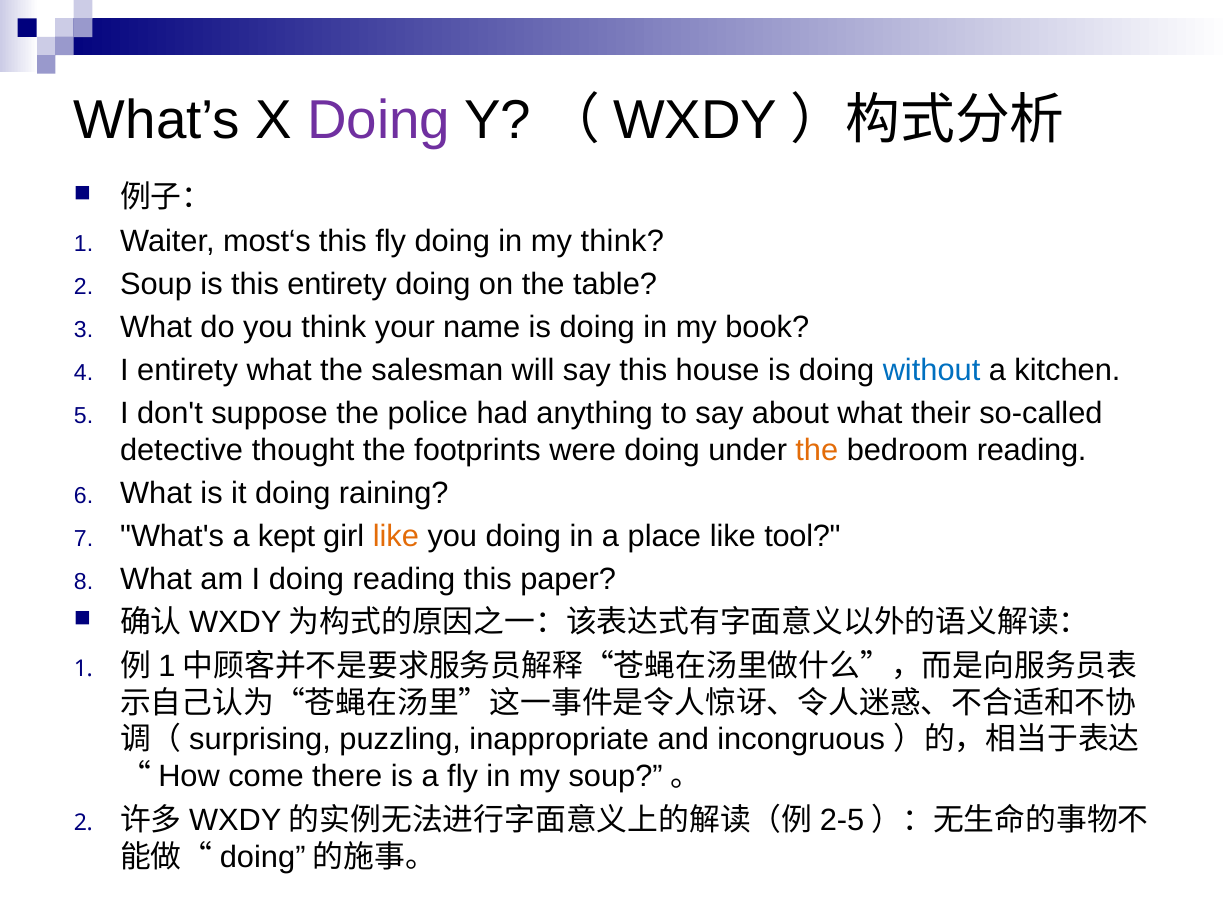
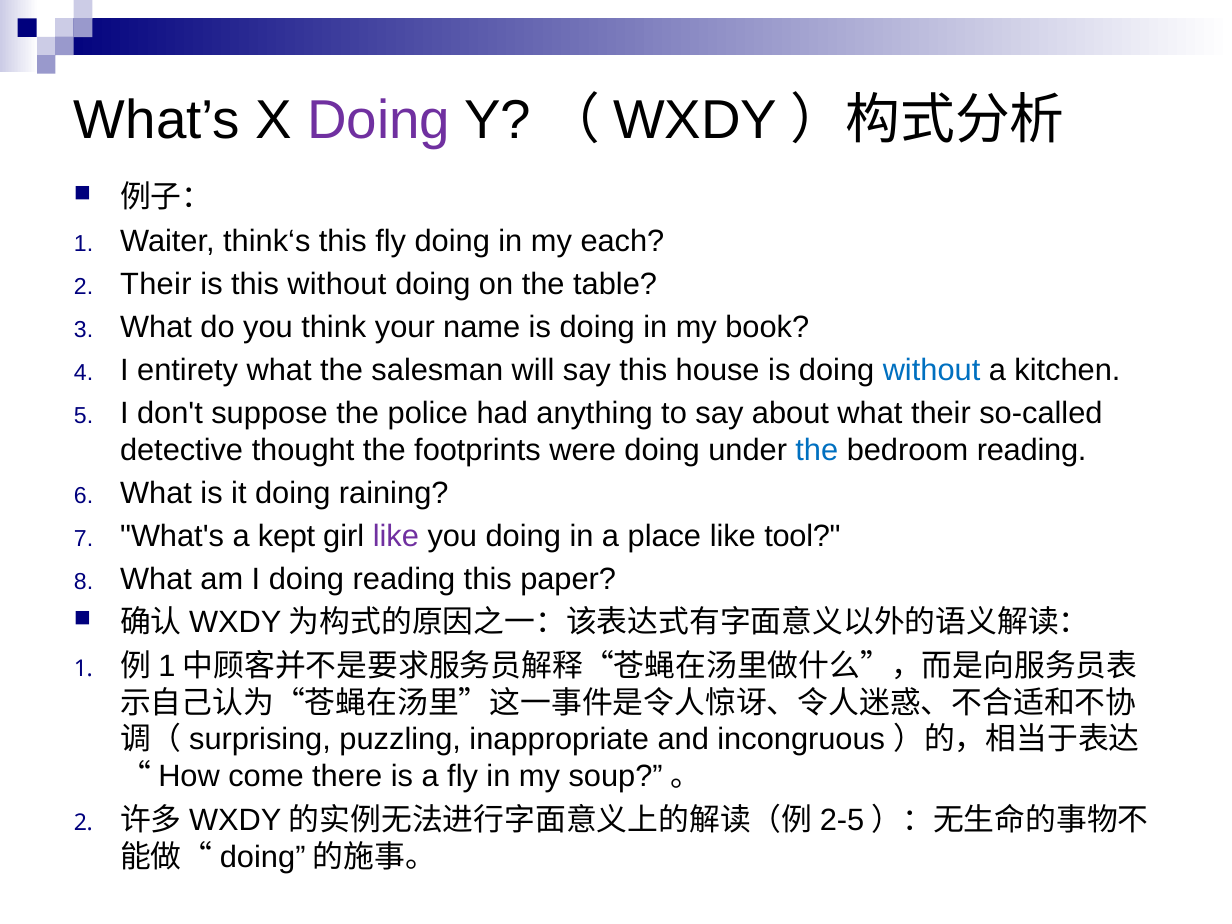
most‘s: most‘s -> think‘s
my think: think -> each
Soup at (156, 284): Soup -> Their
this entirety: entirety -> without
the at (817, 450) colour: orange -> blue
like at (396, 537) colour: orange -> purple
